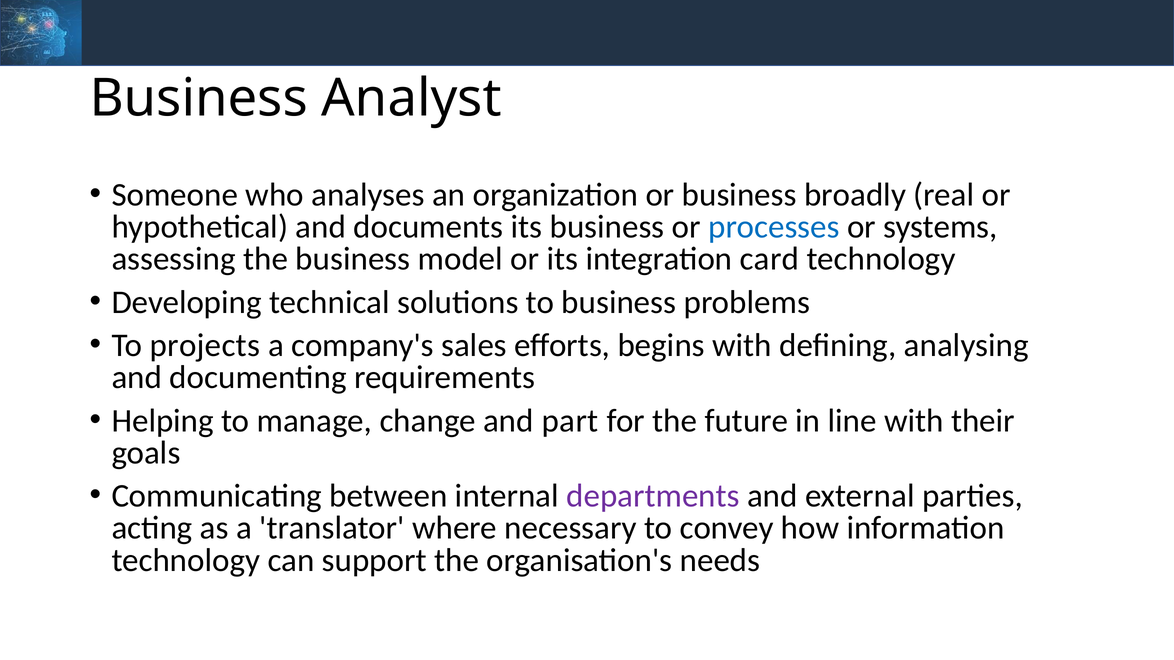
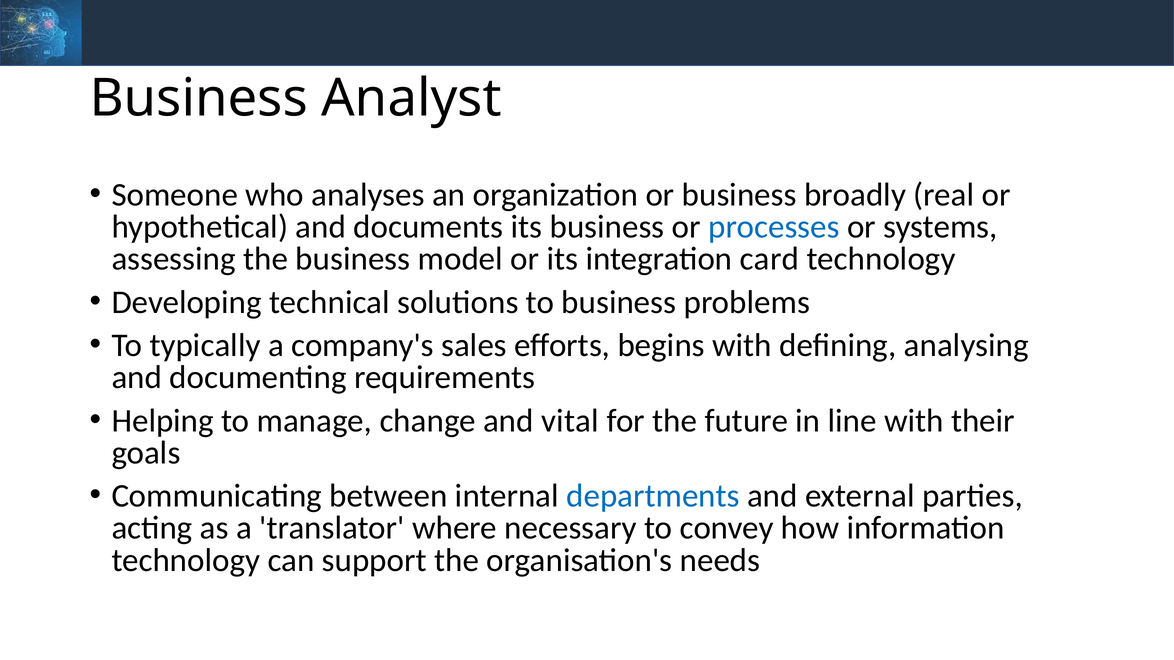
projects: projects -> typically
part: part -> vital
departments colour: purple -> blue
